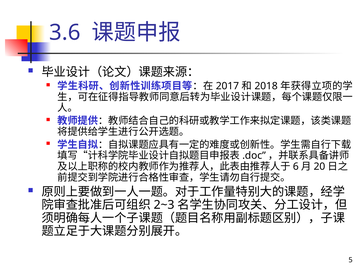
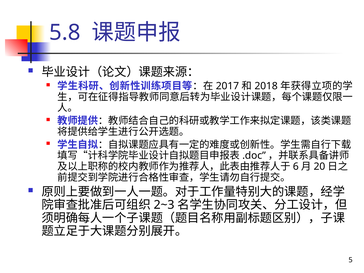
3.6: 3.6 -> 5.8
